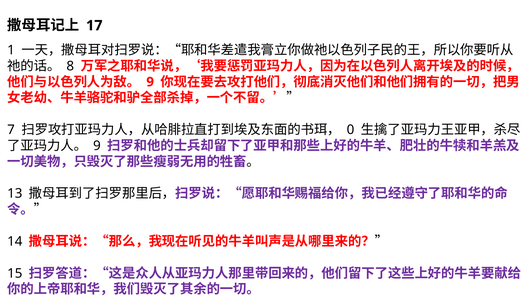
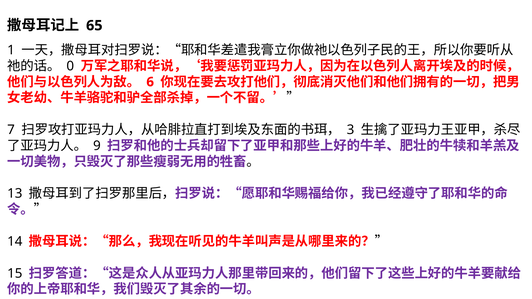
17: 17 -> 65
8: 8 -> 0
9 at (150, 82): 9 -> 6
0: 0 -> 3
